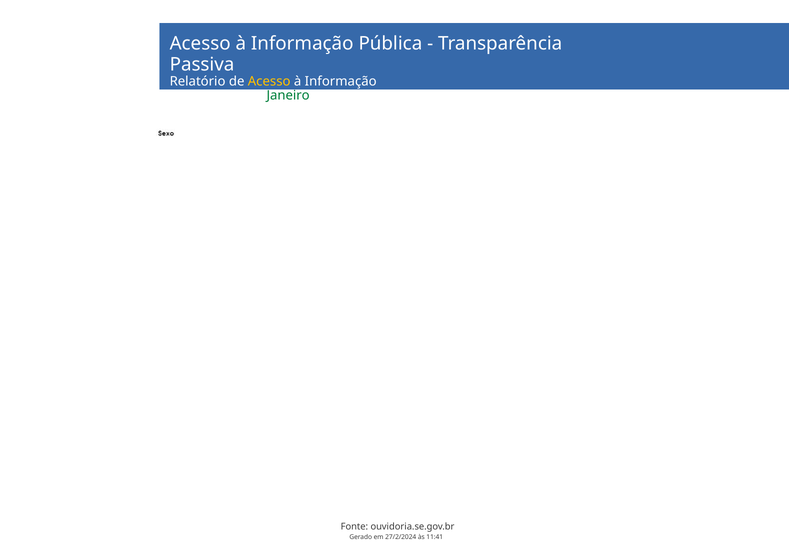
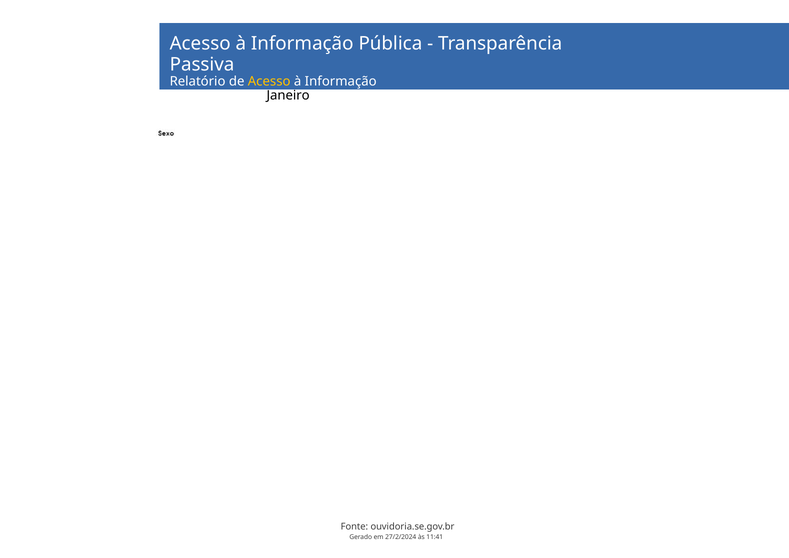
Janeiro colour: green -> black
